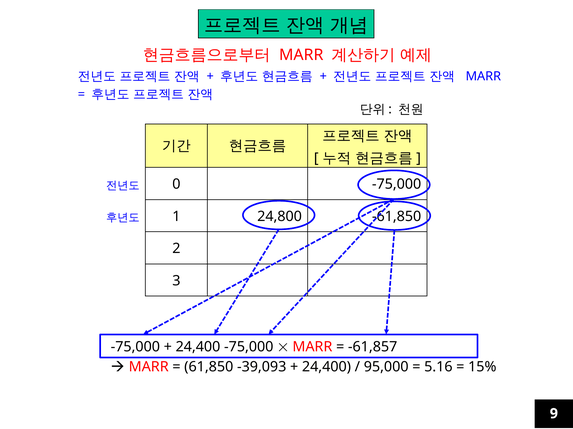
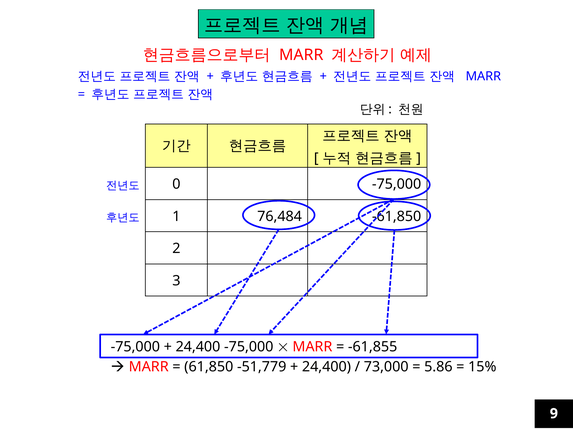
24,800: 24,800 -> 76,484
-61,857: -61,857 -> -61,855
-39,093: -39,093 -> -51,779
95,000: 95,000 -> 73,000
5.16: 5.16 -> 5.86
